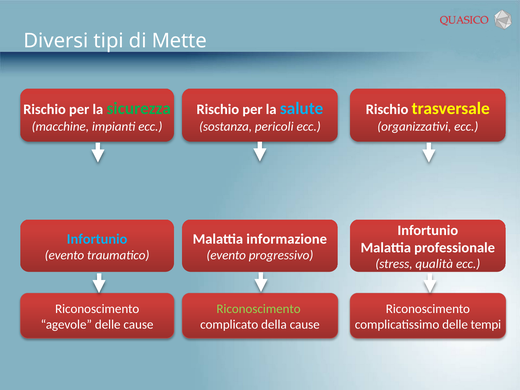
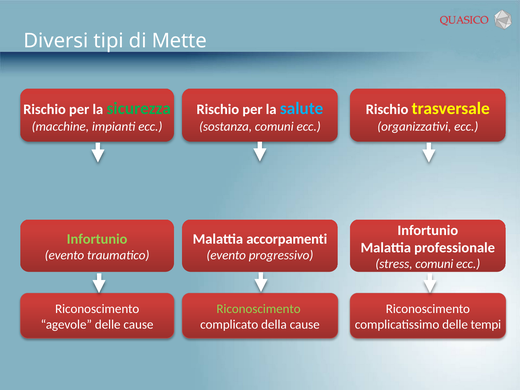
sostanza pericoli: pericoli -> comuni
Infortunio at (97, 239) colour: light blue -> light green
informazione: informazione -> accorpamenti
stress qualità: qualità -> comuni
